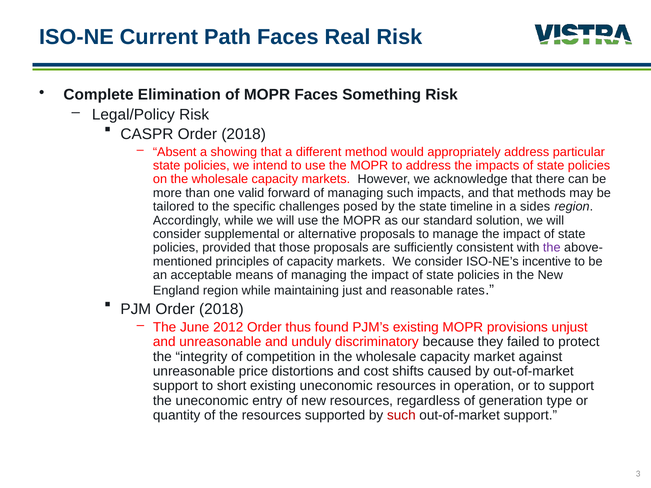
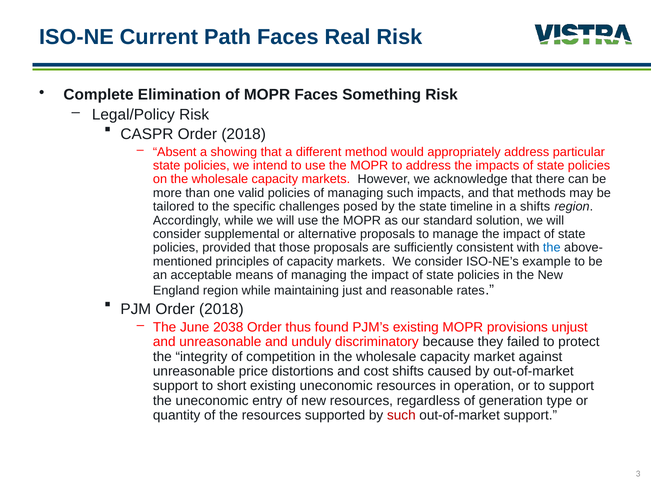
valid forward: forward -> policies
a sides: sides -> shifts
the at (552, 248) colour: purple -> blue
incentive: incentive -> example
2012: 2012 -> 2038
